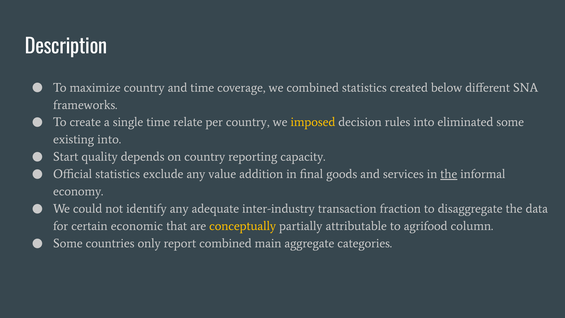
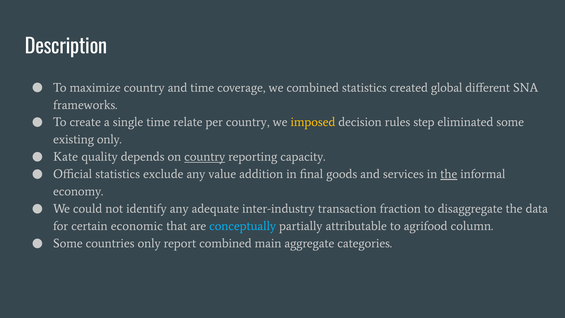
below: below -> global
rules into: into -> step
existing into: into -> only
Start: Start -> Kate
country at (205, 157) underline: none -> present
conceptually colour: yellow -> light blue
